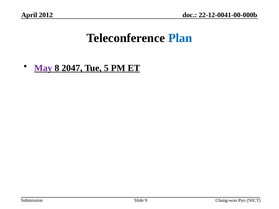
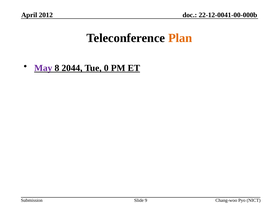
Plan colour: blue -> orange
2047: 2047 -> 2044
5: 5 -> 0
